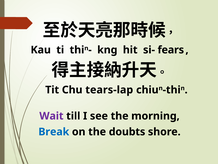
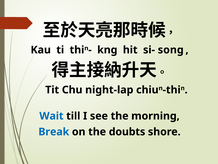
fears: fears -> song
tears-lap: tears-lap -> night-lap
Wait colour: purple -> blue
